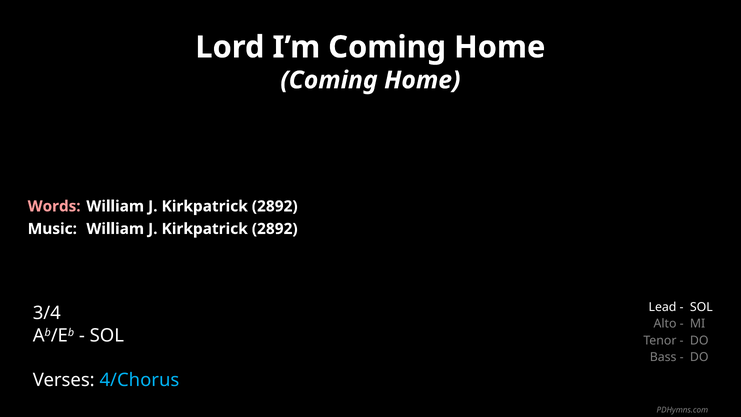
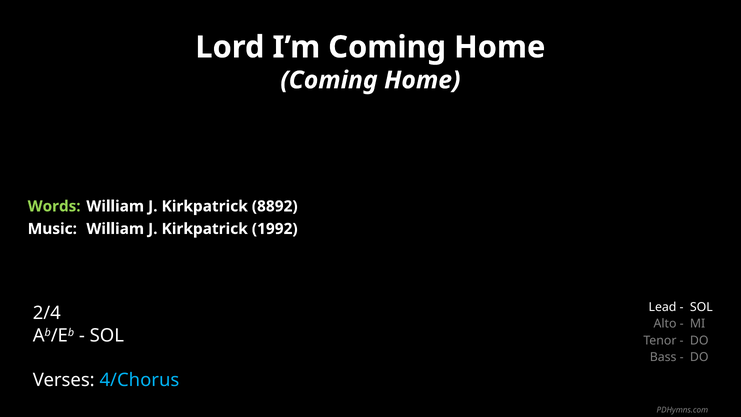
Words colour: pink -> light green
2892 at (275, 206): 2892 -> 8892
2892 at (275, 229): 2892 -> 1992
3/4: 3/4 -> 2/4
